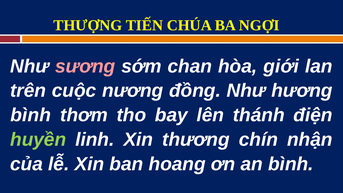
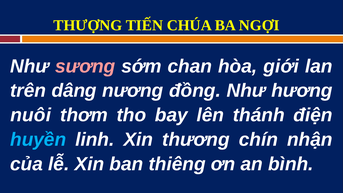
cuộc: cuộc -> dâng
bình at (31, 115): bình -> nuôi
huyền colour: light green -> light blue
hoang: hoang -> thiêng
